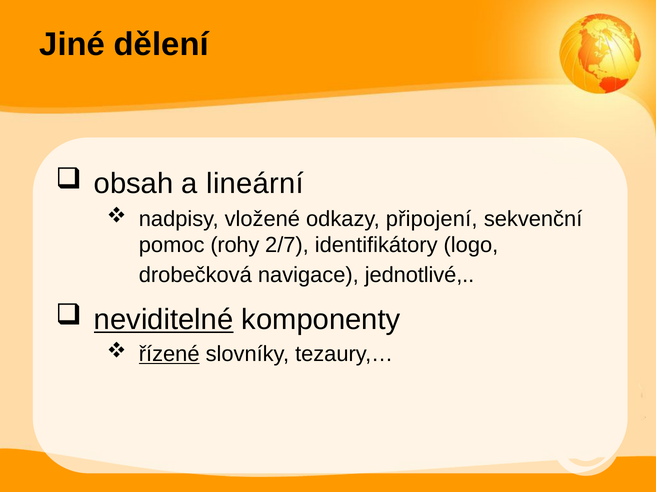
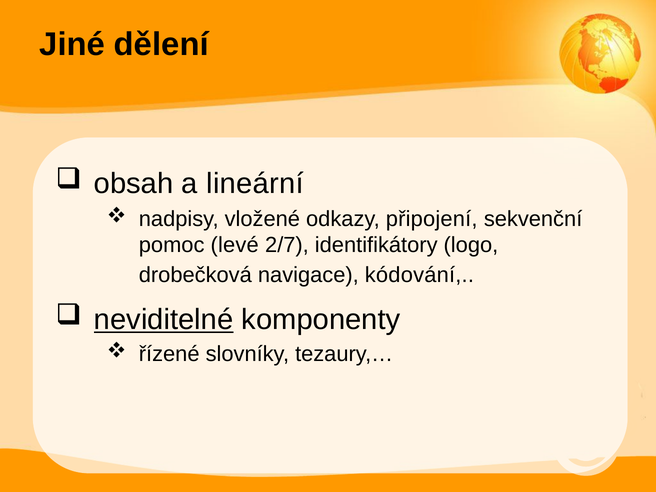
rohy: rohy -> levé
jednotlivé: jednotlivé -> kódování
řízené underline: present -> none
